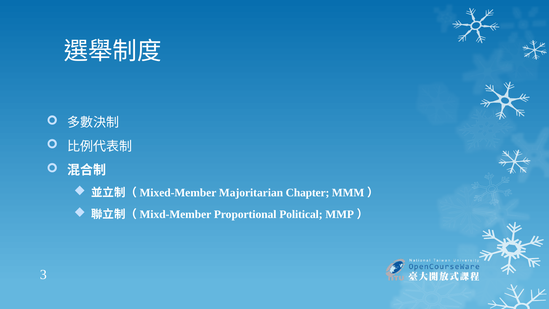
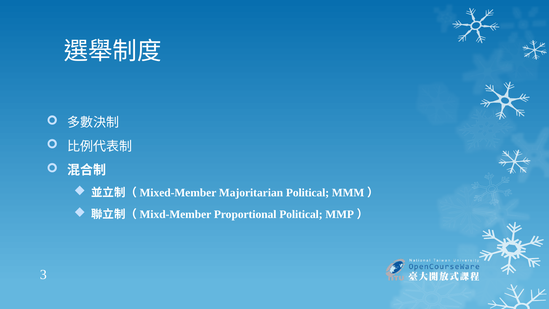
Majoritarian Chapter: Chapter -> Political
